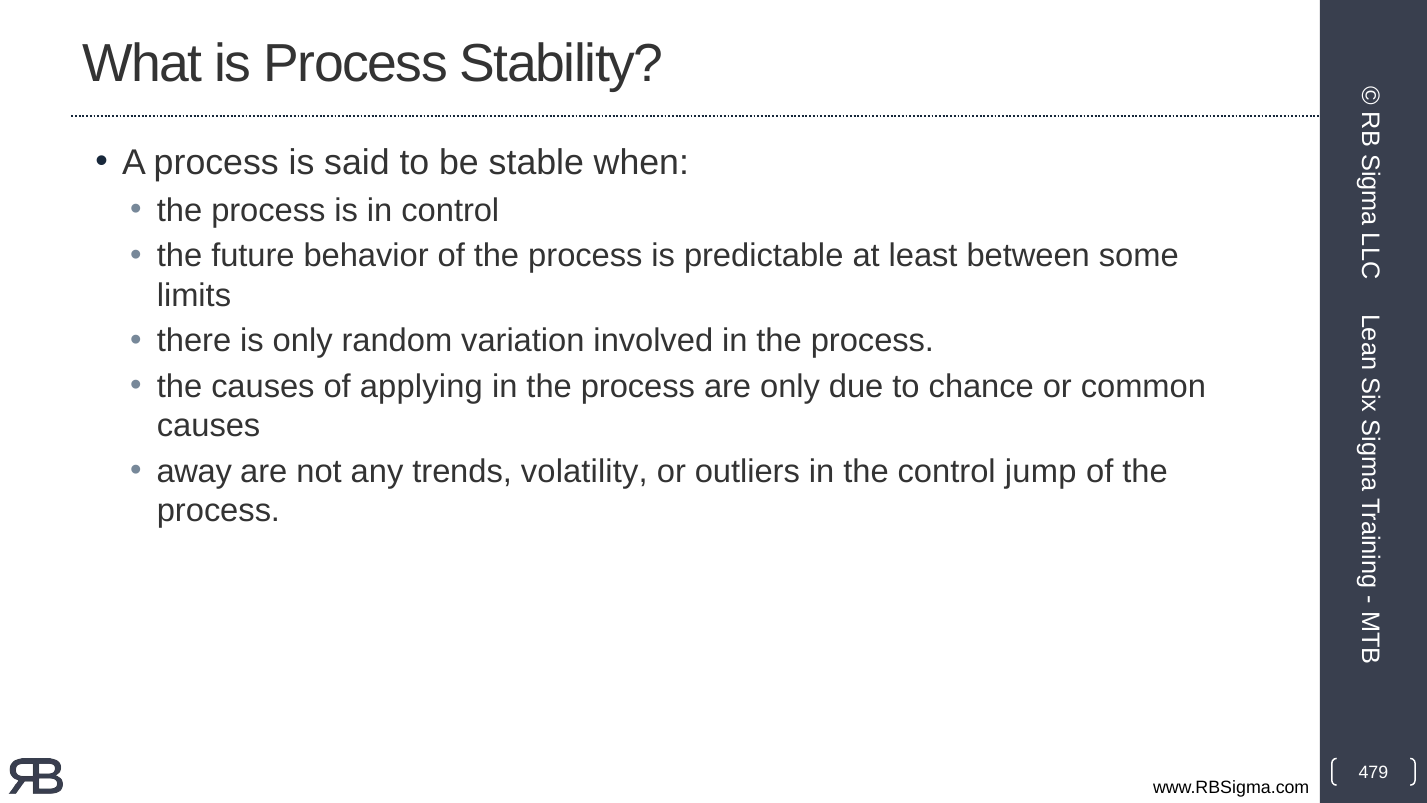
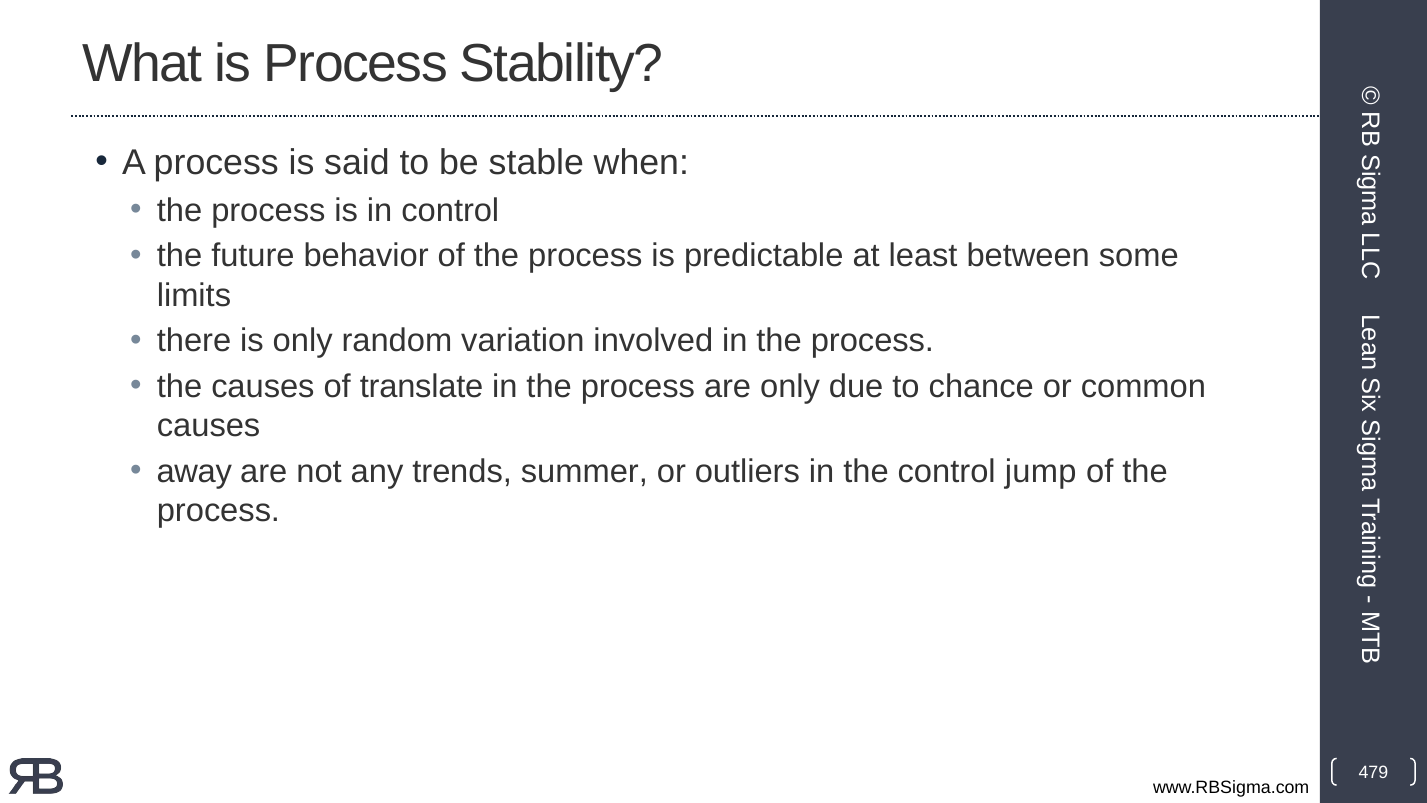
applying: applying -> translate
volatility: volatility -> summer
